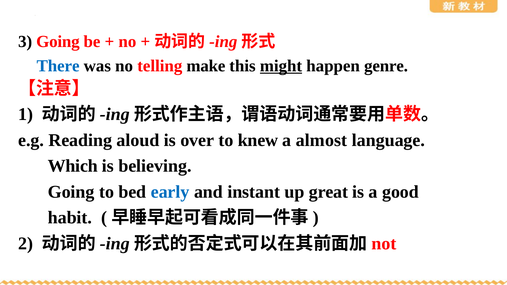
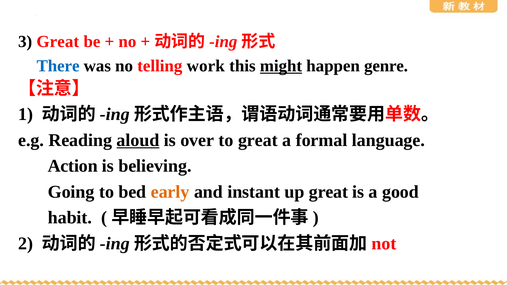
3 Going: Going -> Great
make: make -> work
aloud underline: none -> present
to knew: knew -> great
almost: almost -> formal
Which: Which -> Action
early colour: blue -> orange
